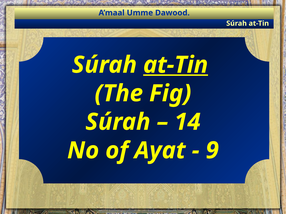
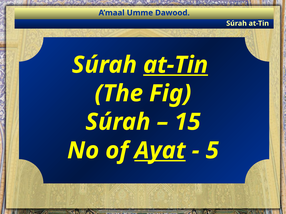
14: 14 -> 15
Ayat underline: none -> present
9: 9 -> 5
